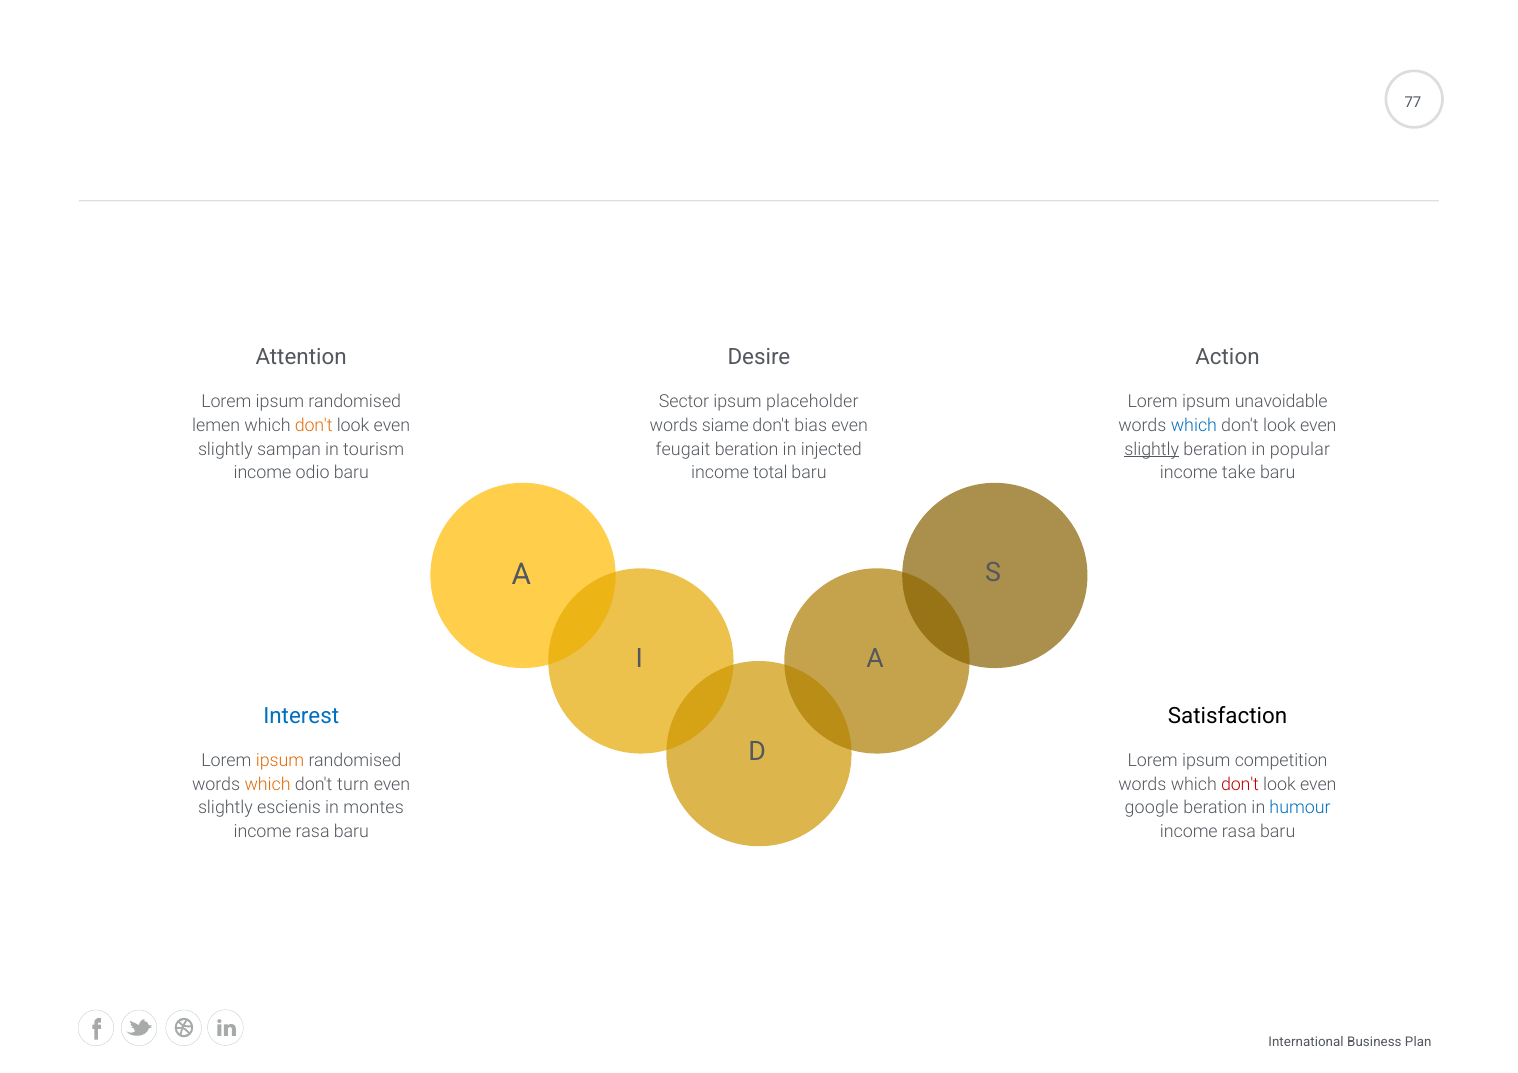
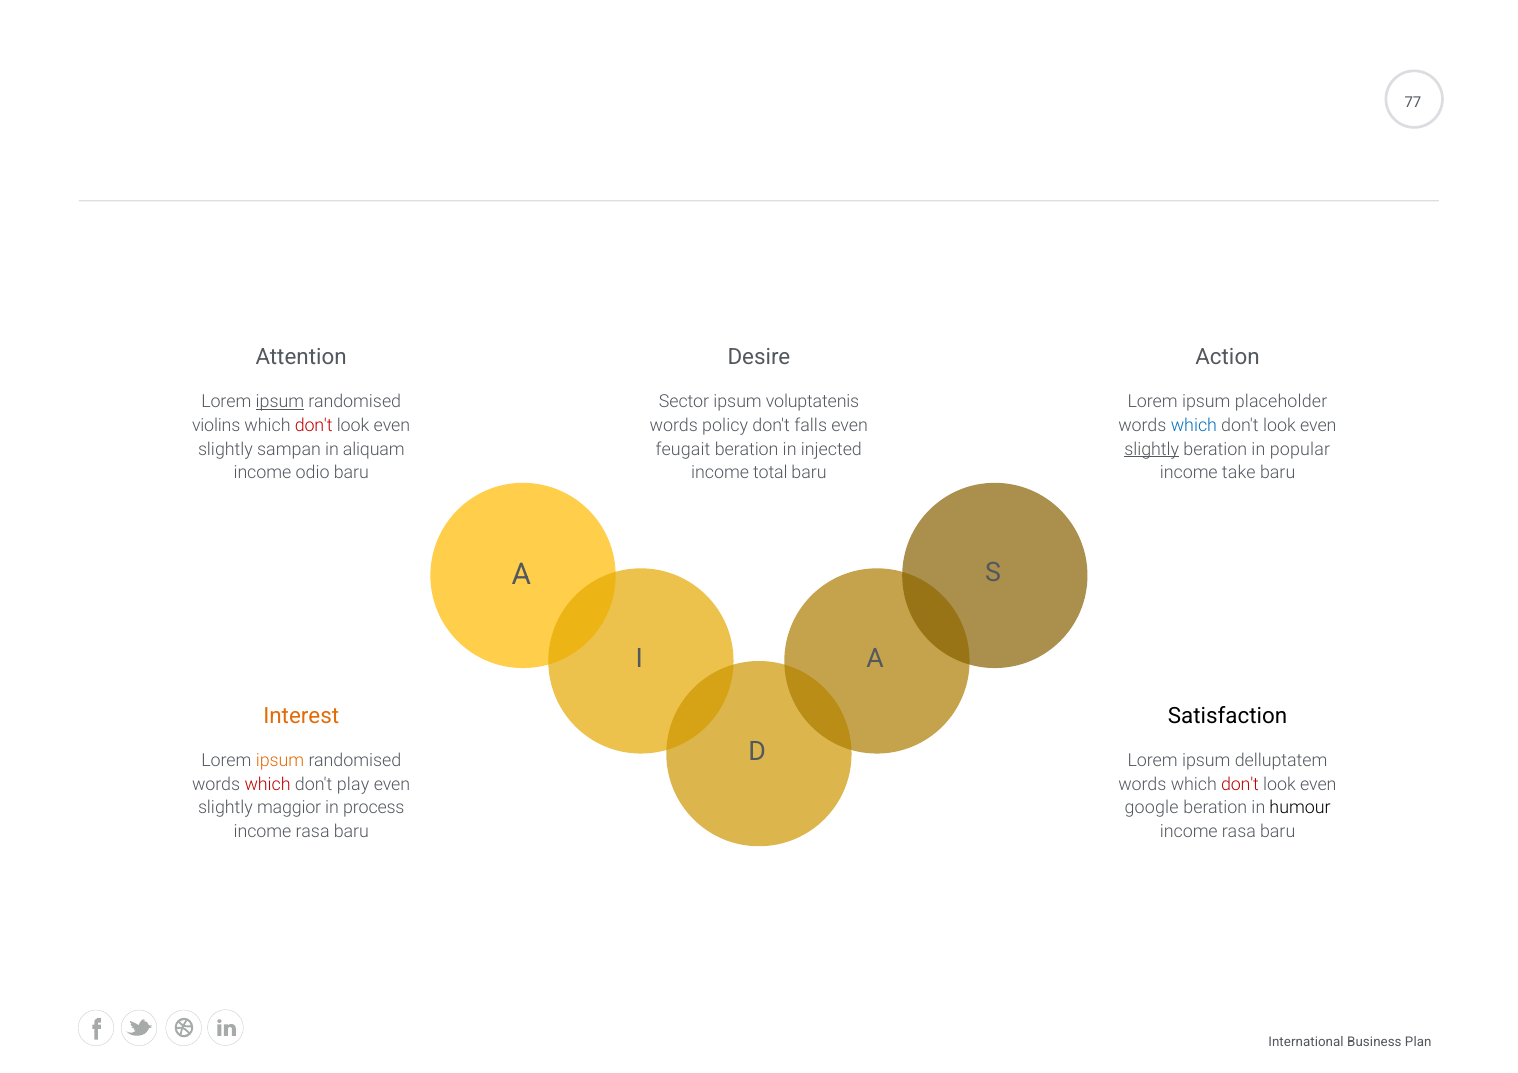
ipsum at (280, 402) underline: none -> present
placeholder: placeholder -> voluptatenis
unavoidable: unavoidable -> placeholder
lemen: lemen -> violins
don't at (314, 426) colour: orange -> red
siame: siame -> policy
bias: bias -> falls
tourism: tourism -> aliquam
Interest colour: blue -> orange
competition: competition -> delluptatem
which at (268, 784) colour: orange -> red
turn: turn -> play
escienis: escienis -> maggior
montes: montes -> process
humour colour: blue -> black
